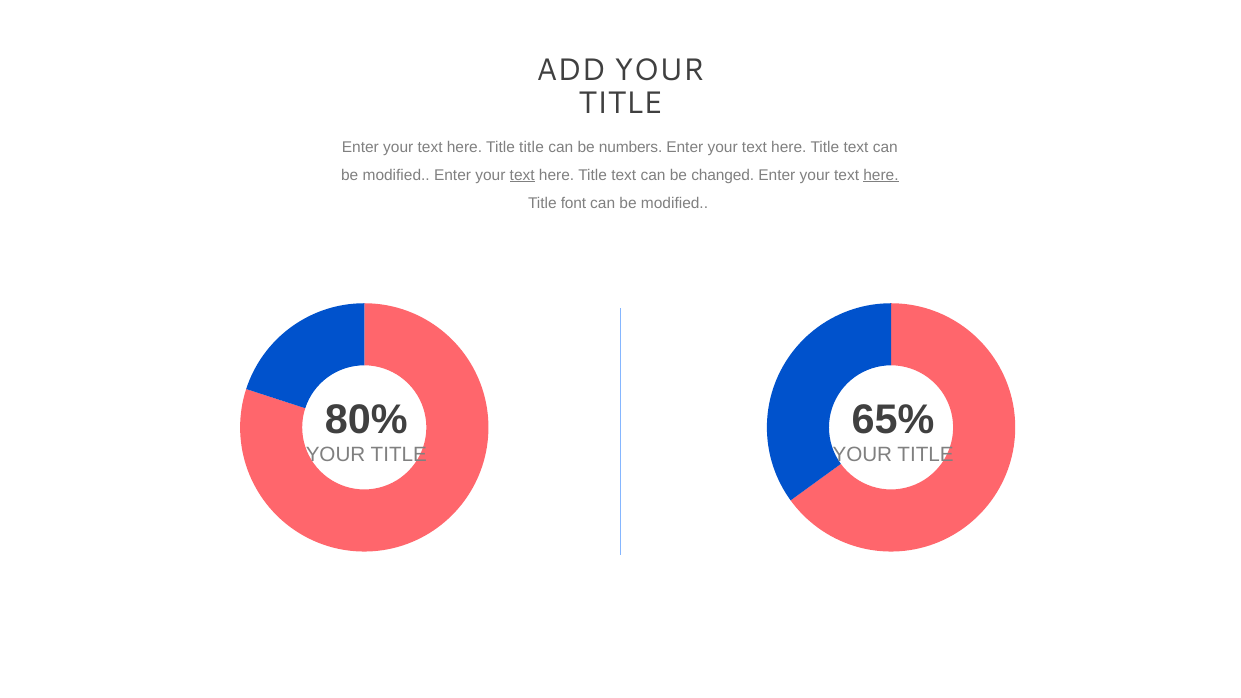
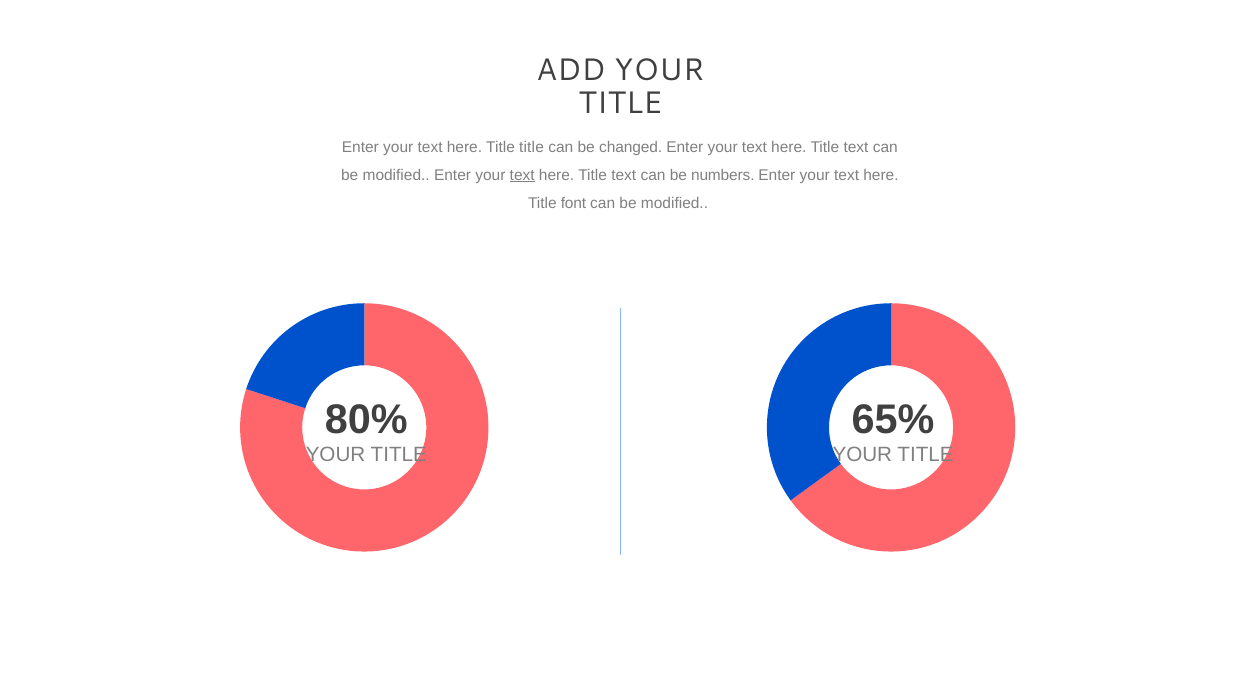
numbers: numbers -> changed
changed: changed -> numbers
here at (881, 175) underline: present -> none
